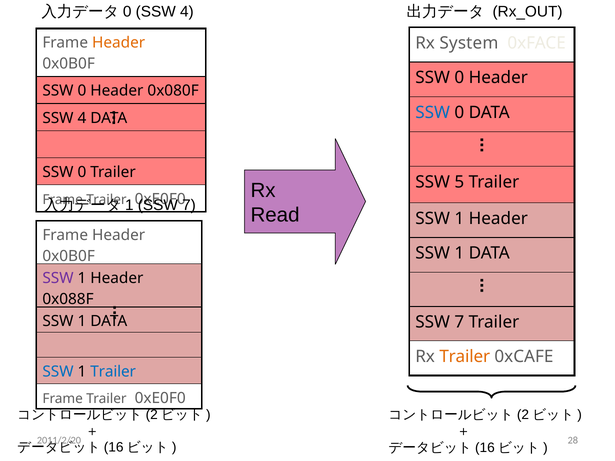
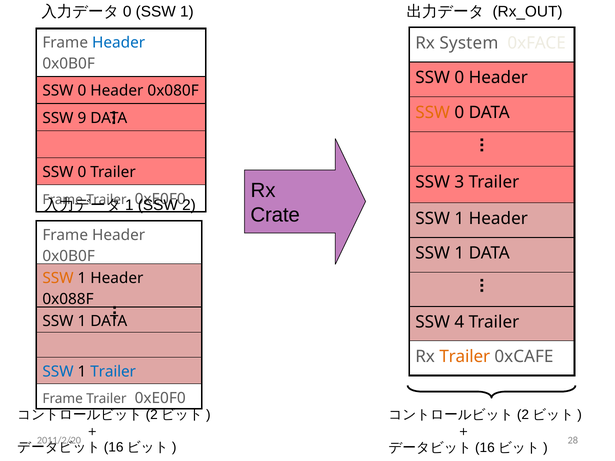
4 at (187, 11): 4 -> 1
Header at (119, 43) colour: orange -> blue
SSW at (433, 113) colour: blue -> orange
4 at (82, 118): 4 -> 9
5: 5 -> 3
7 at (189, 205): 7 -> 2
Read: Read -> Crate
SSW at (58, 278) colour: purple -> orange
7 at (459, 322): 7 -> 4
